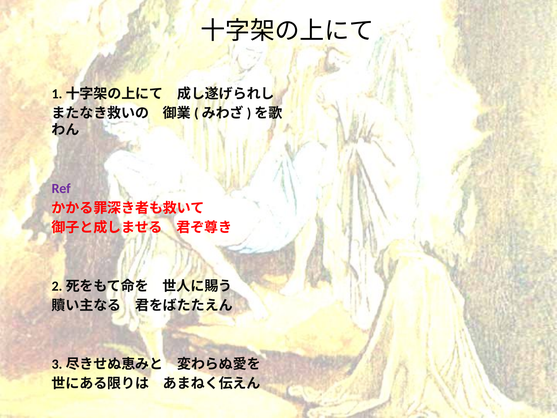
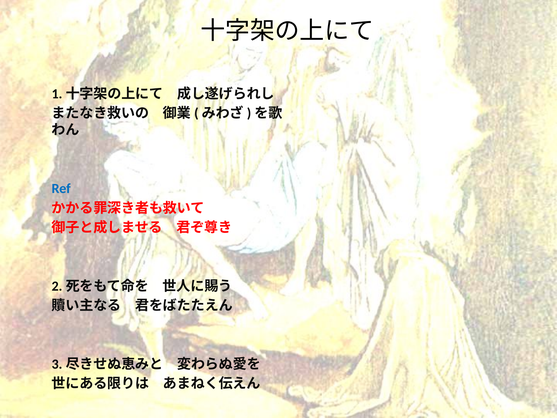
Ref colour: purple -> blue
